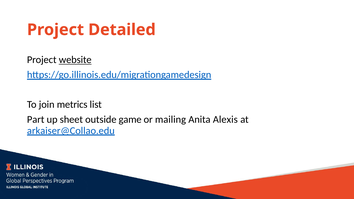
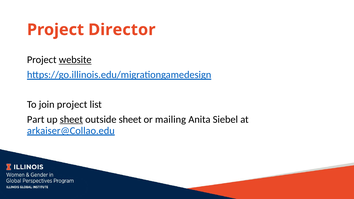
Detailed: Detailed -> Director
join metrics: metrics -> project
sheet at (71, 119) underline: none -> present
outside game: game -> sheet
Alexis: Alexis -> Siebel
